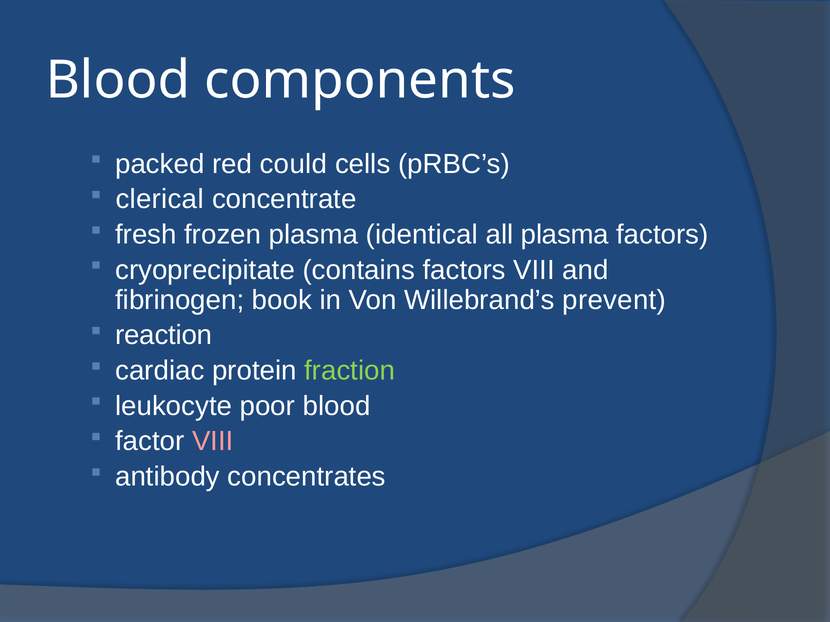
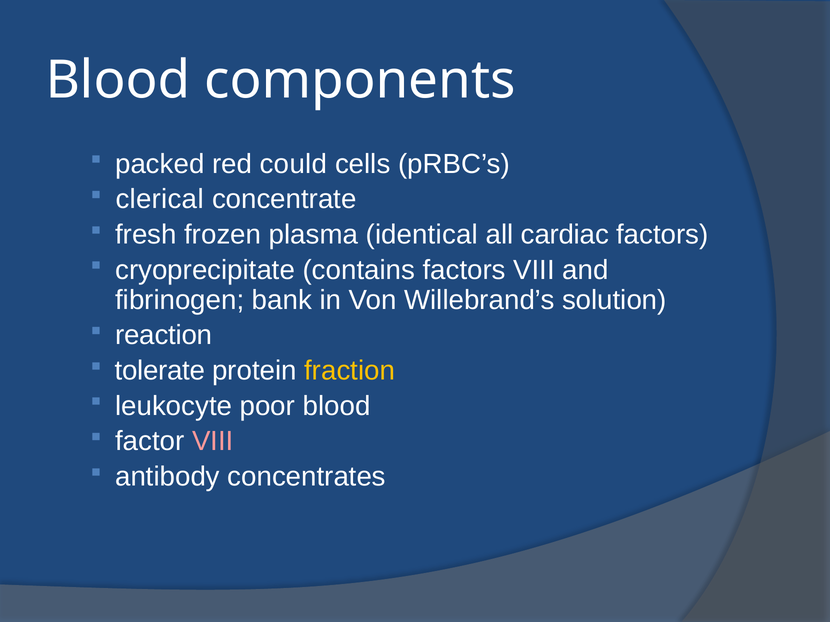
all plasma: plasma -> cardiac
book: book -> bank
prevent: prevent -> solution
cardiac: cardiac -> tolerate
fraction colour: light green -> yellow
